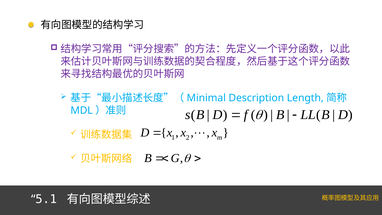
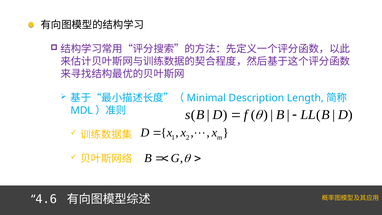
5.1: 5.1 -> 4.6
